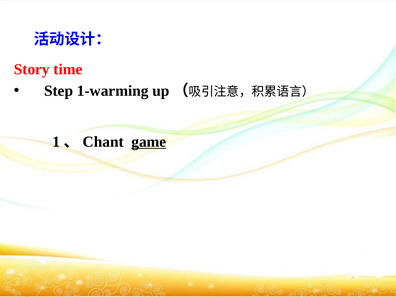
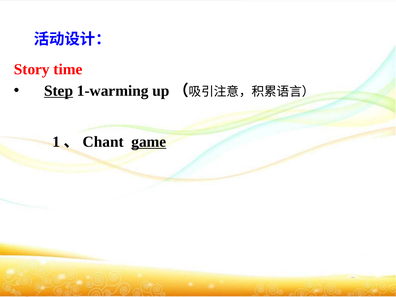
Step underline: none -> present
